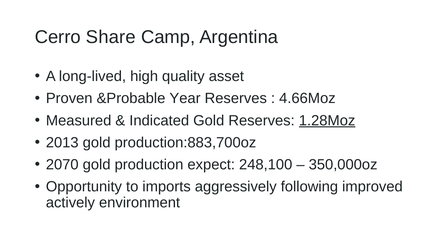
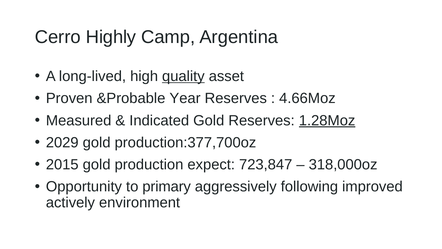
Share: Share -> Highly
quality underline: none -> present
2013: 2013 -> 2029
production:883,700oz: production:883,700oz -> production:377,700oz
2070: 2070 -> 2015
248,100: 248,100 -> 723,847
350,000oz: 350,000oz -> 318,000oz
imports: imports -> primary
